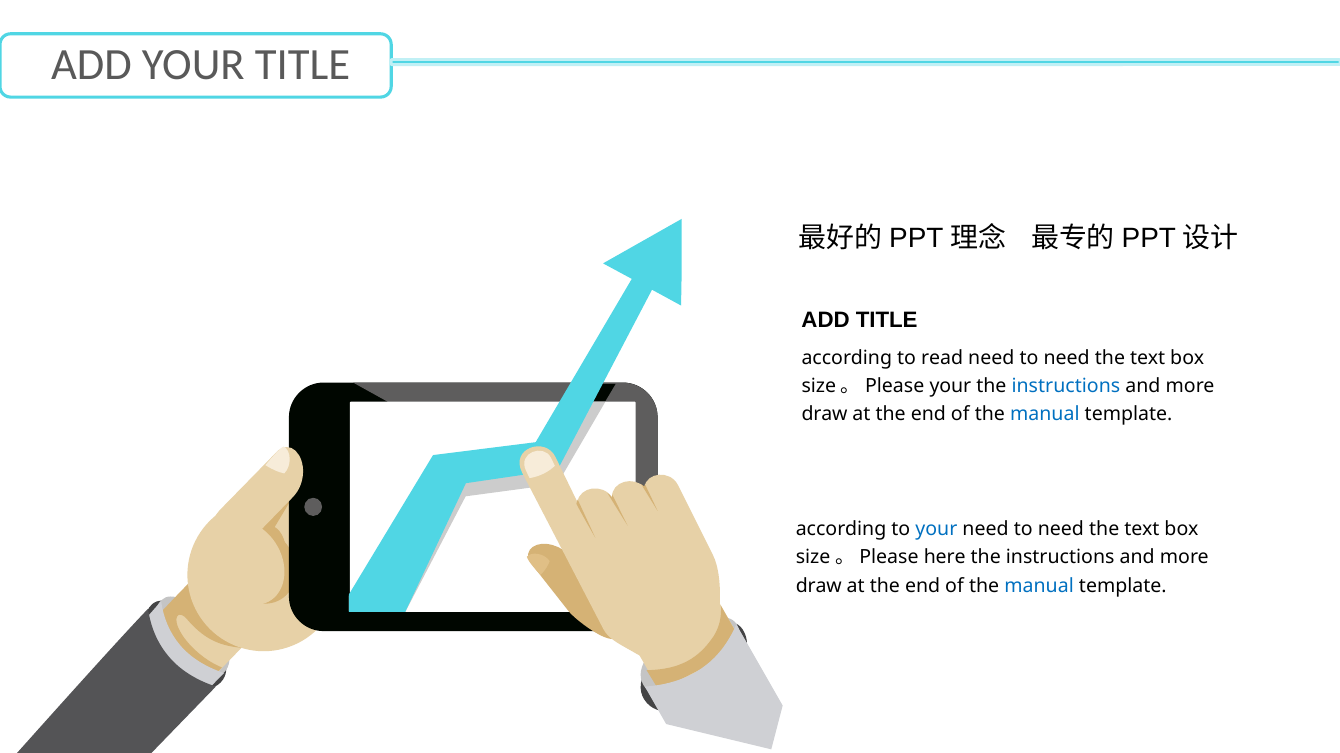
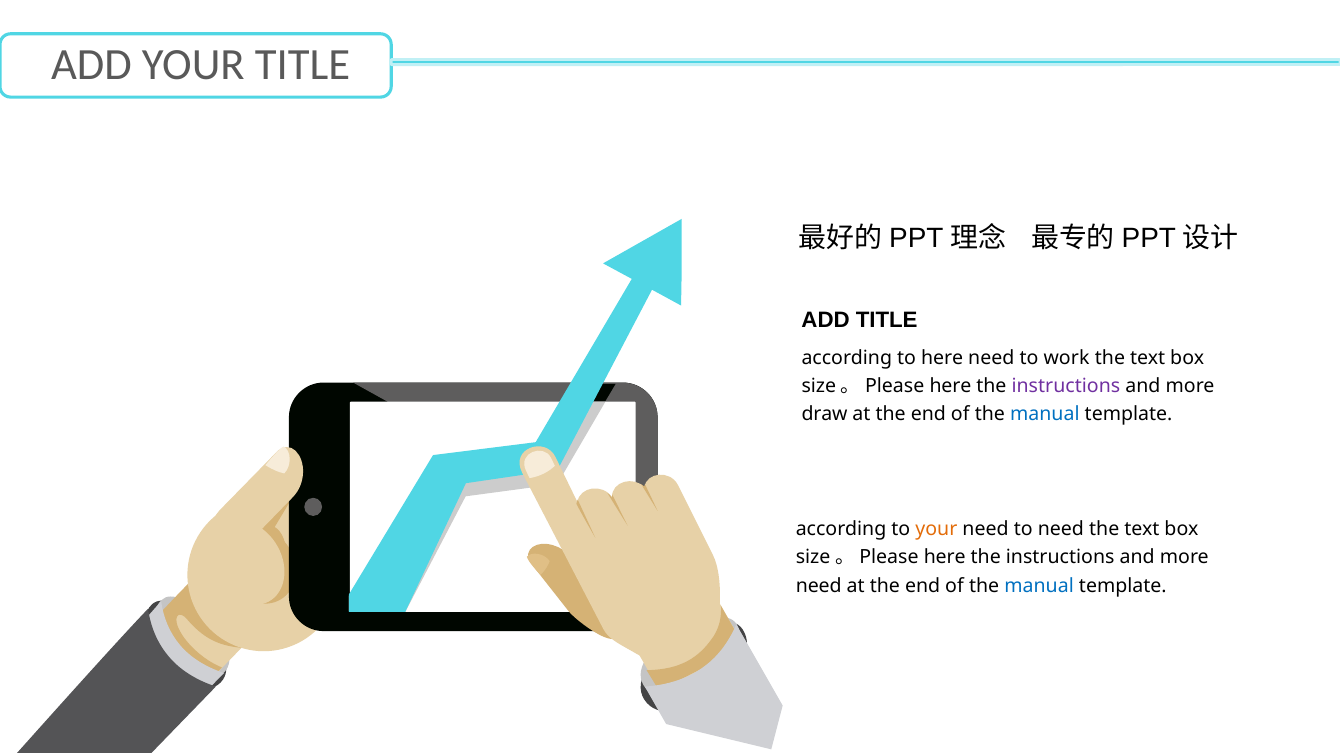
to read: read -> here
need at (1067, 359): need -> work
your at (950, 387): your -> here
instructions at (1066, 387) colour: blue -> purple
your at (936, 530) colour: blue -> orange
draw at (819, 586): draw -> need
